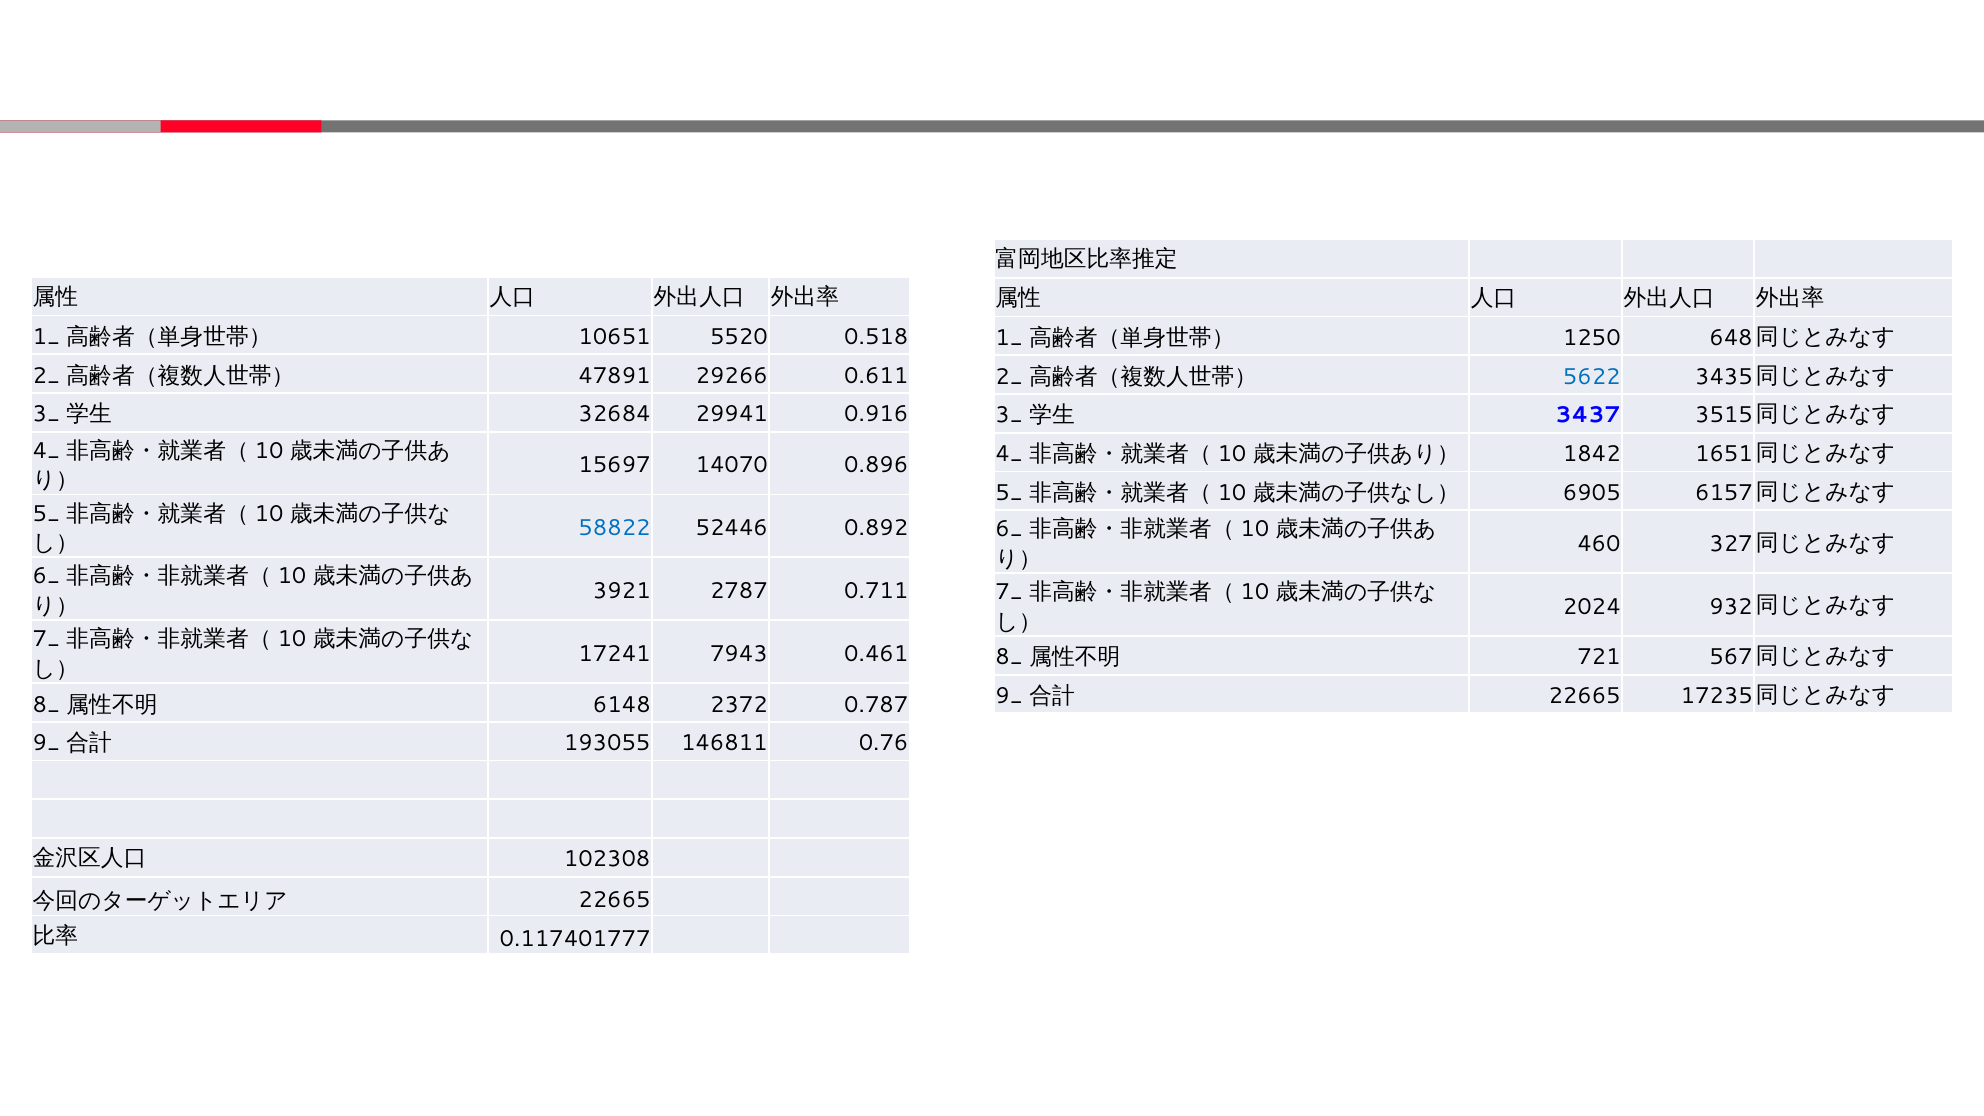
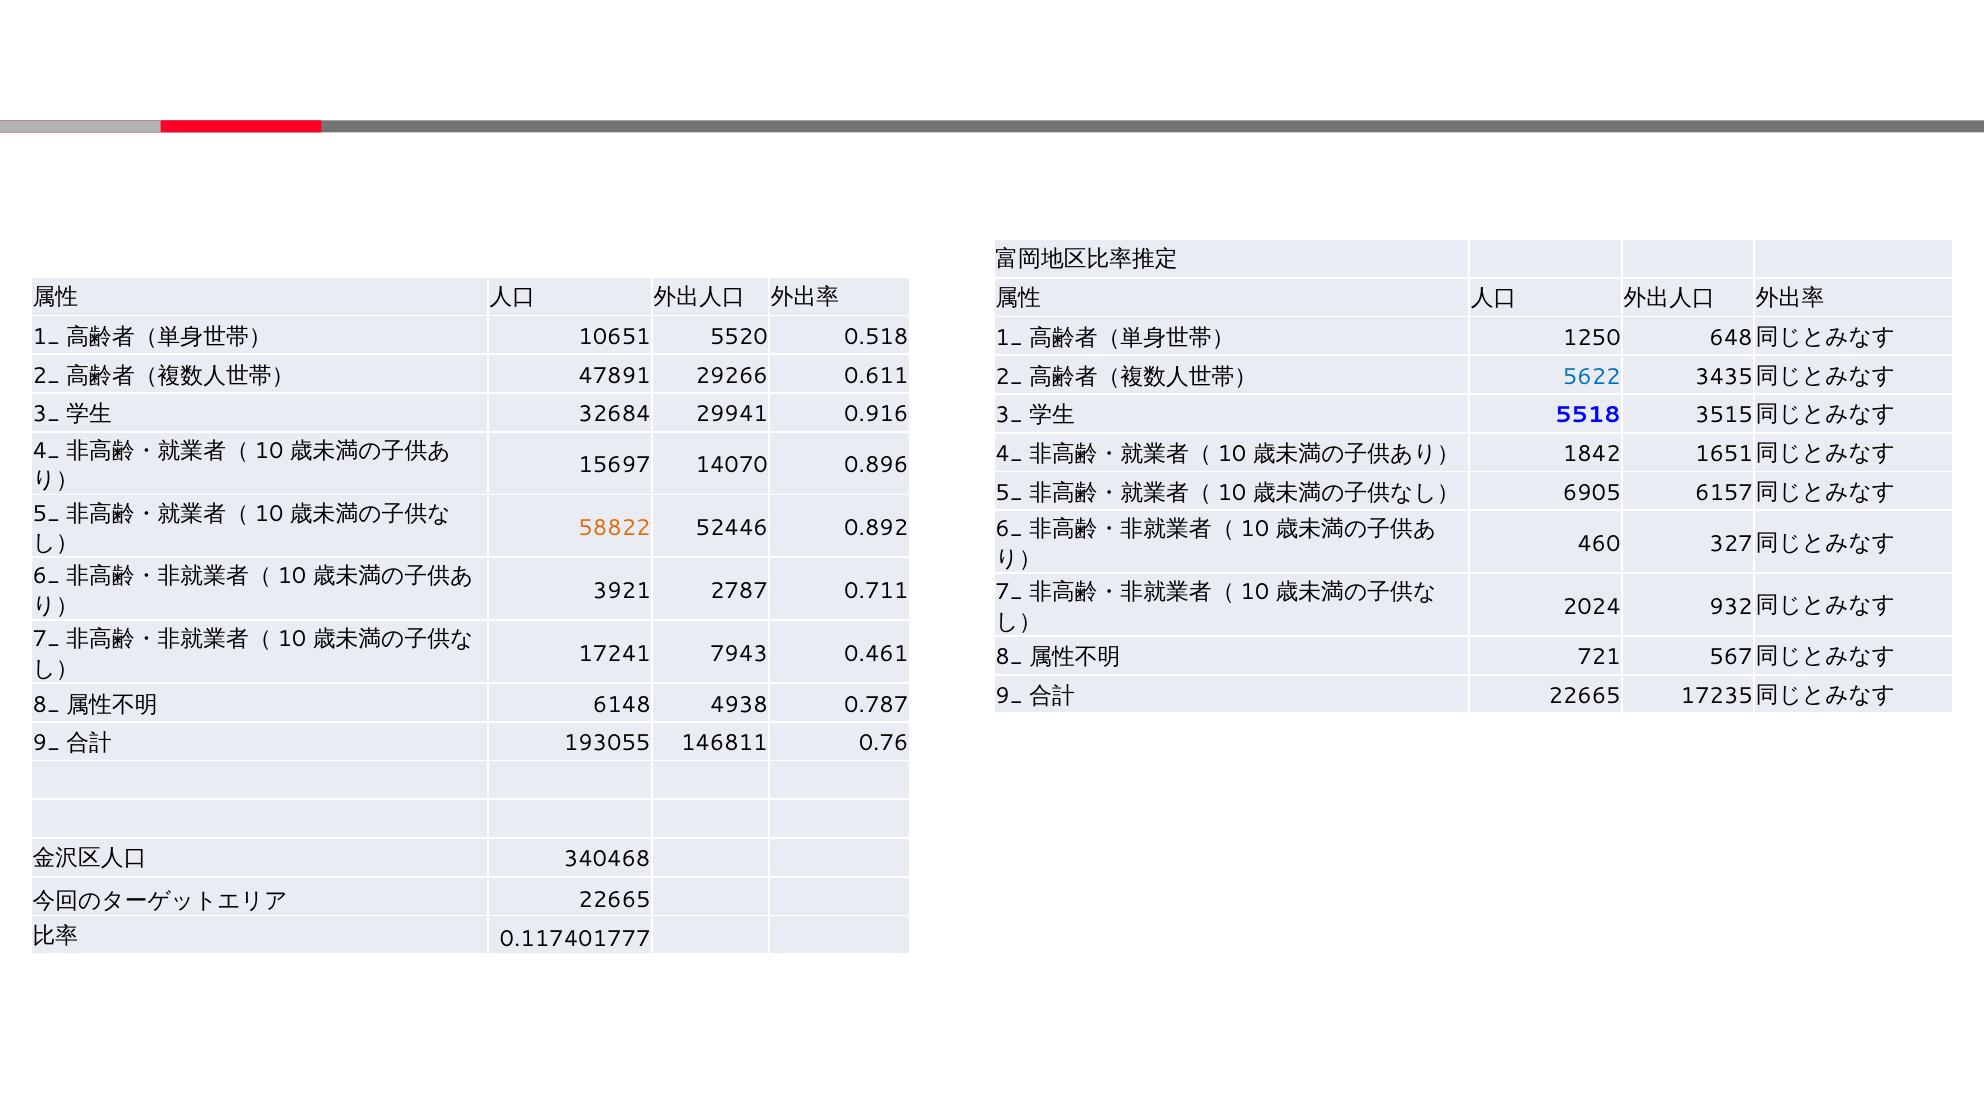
3437: 3437 -> 5518
58822 colour: blue -> orange
2372: 2372 -> 4938
102308: 102308 -> 340468
